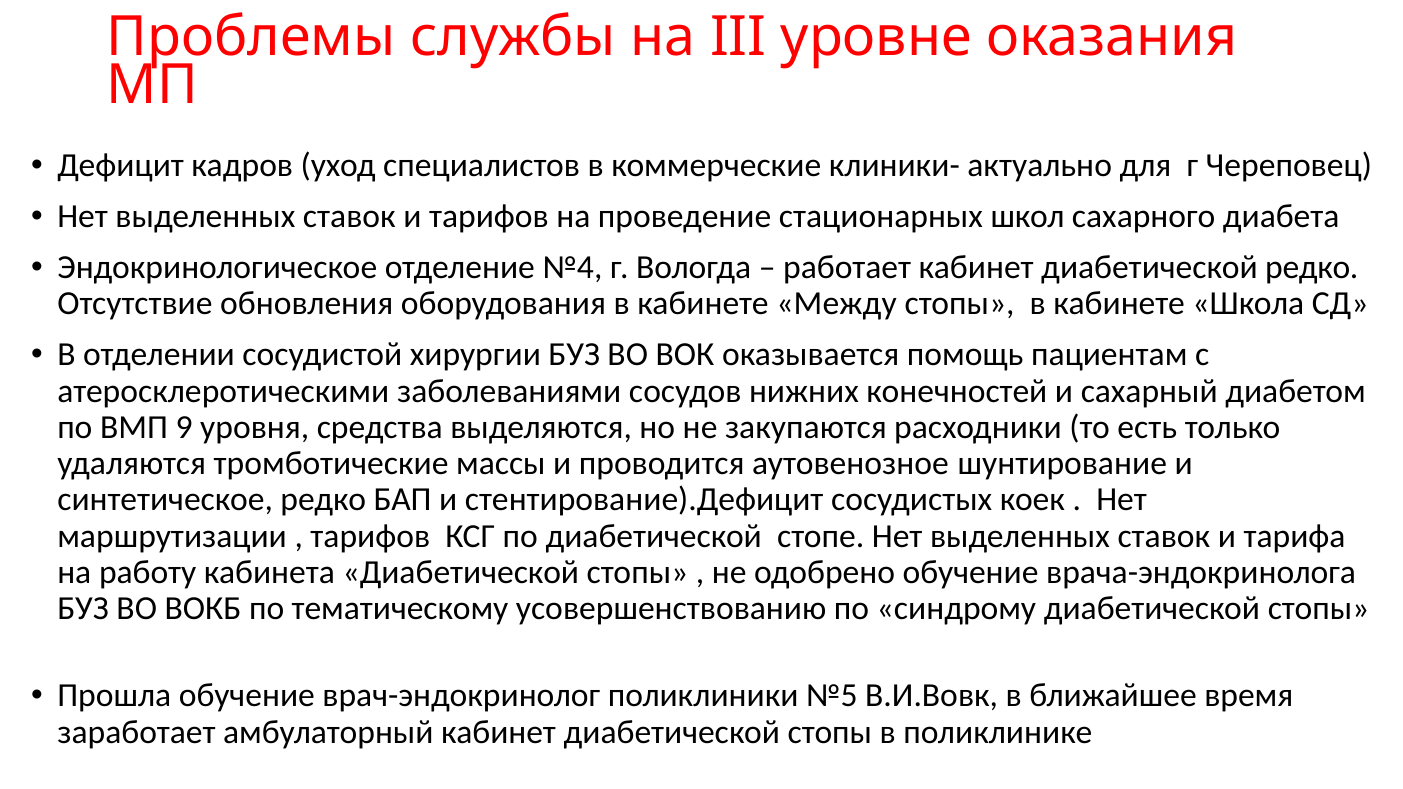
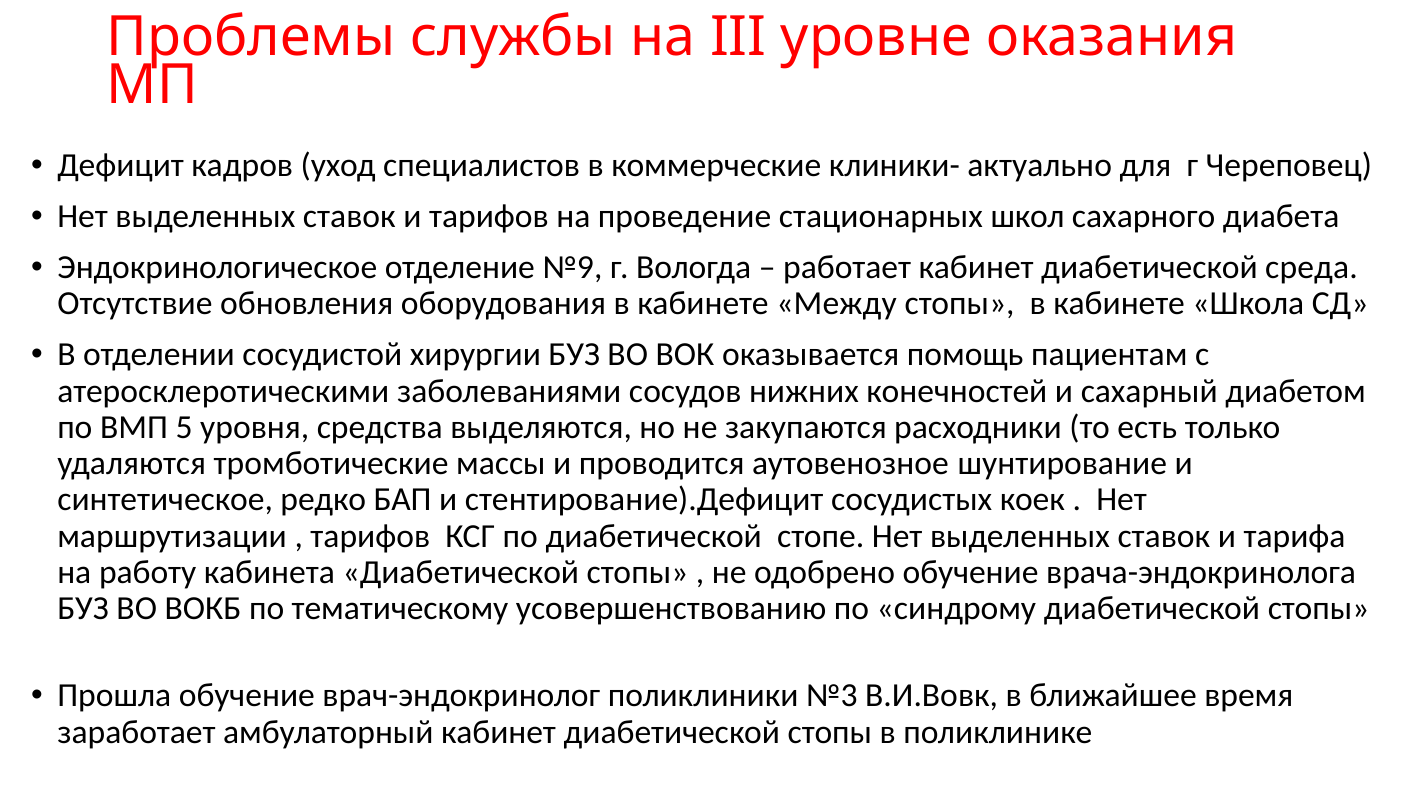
№4: №4 -> №9
диабетической редко: редко -> среда
9: 9 -> 5
№5: №5 -> №3
